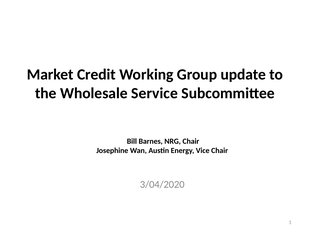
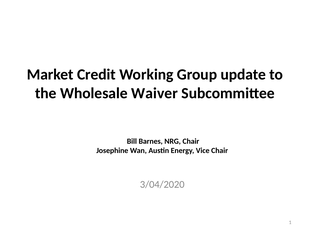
Service: Service -> Waiver
